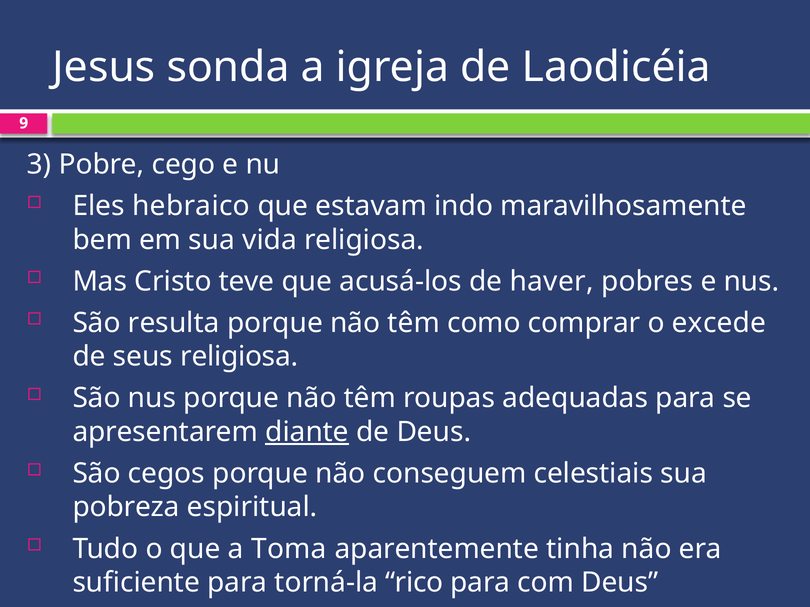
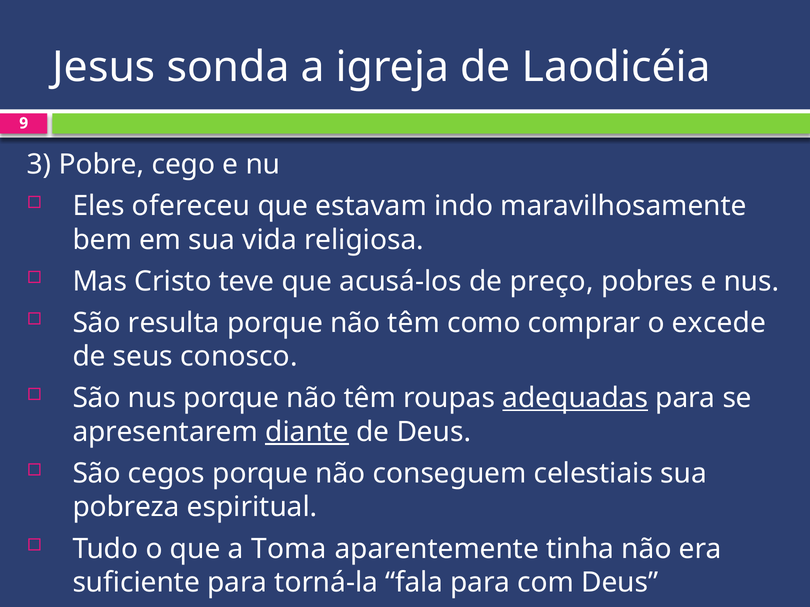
hebraico: hebraico -> ofereceu
haver: haver -> preço
seus religiosa: religiosa -> conosco
adequadas underline: none -> present
rico: rico -> fala
